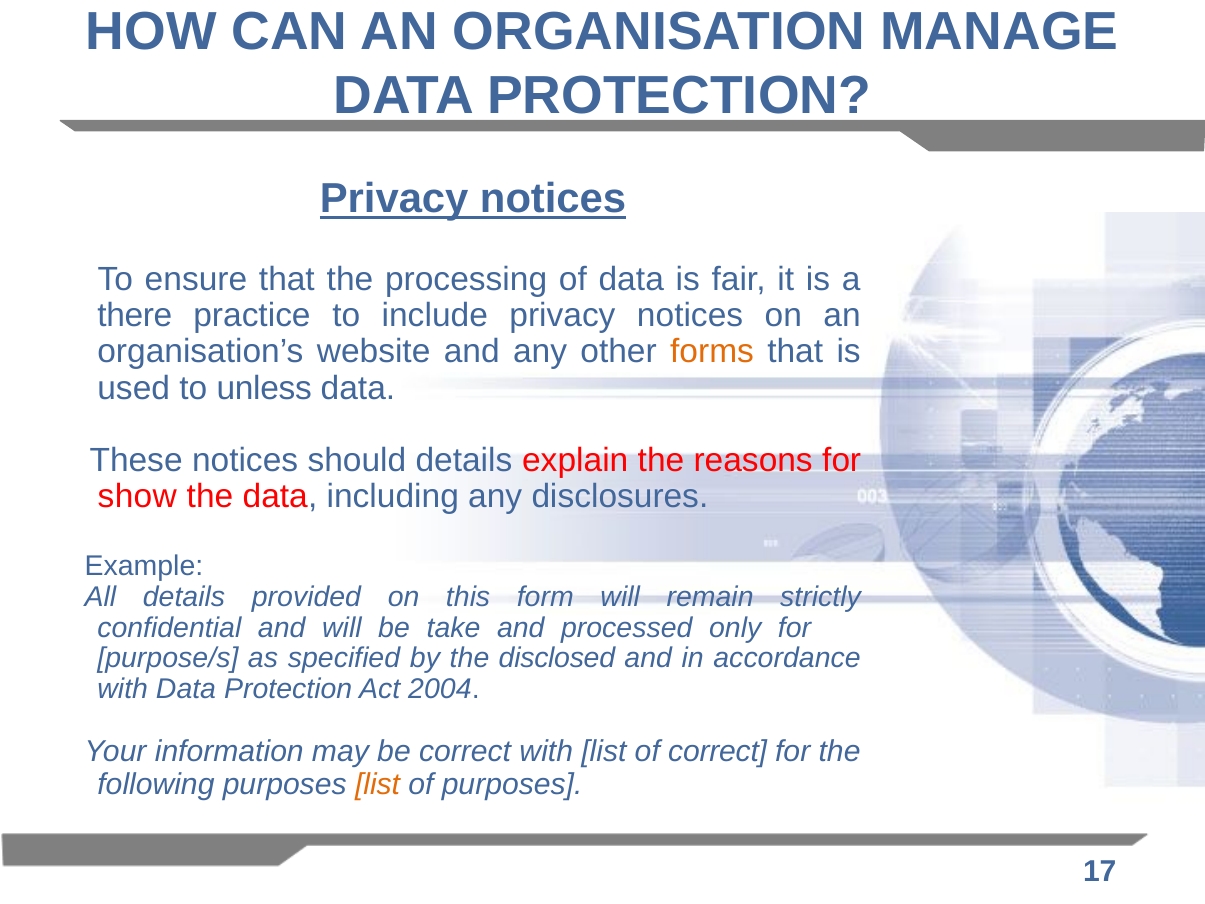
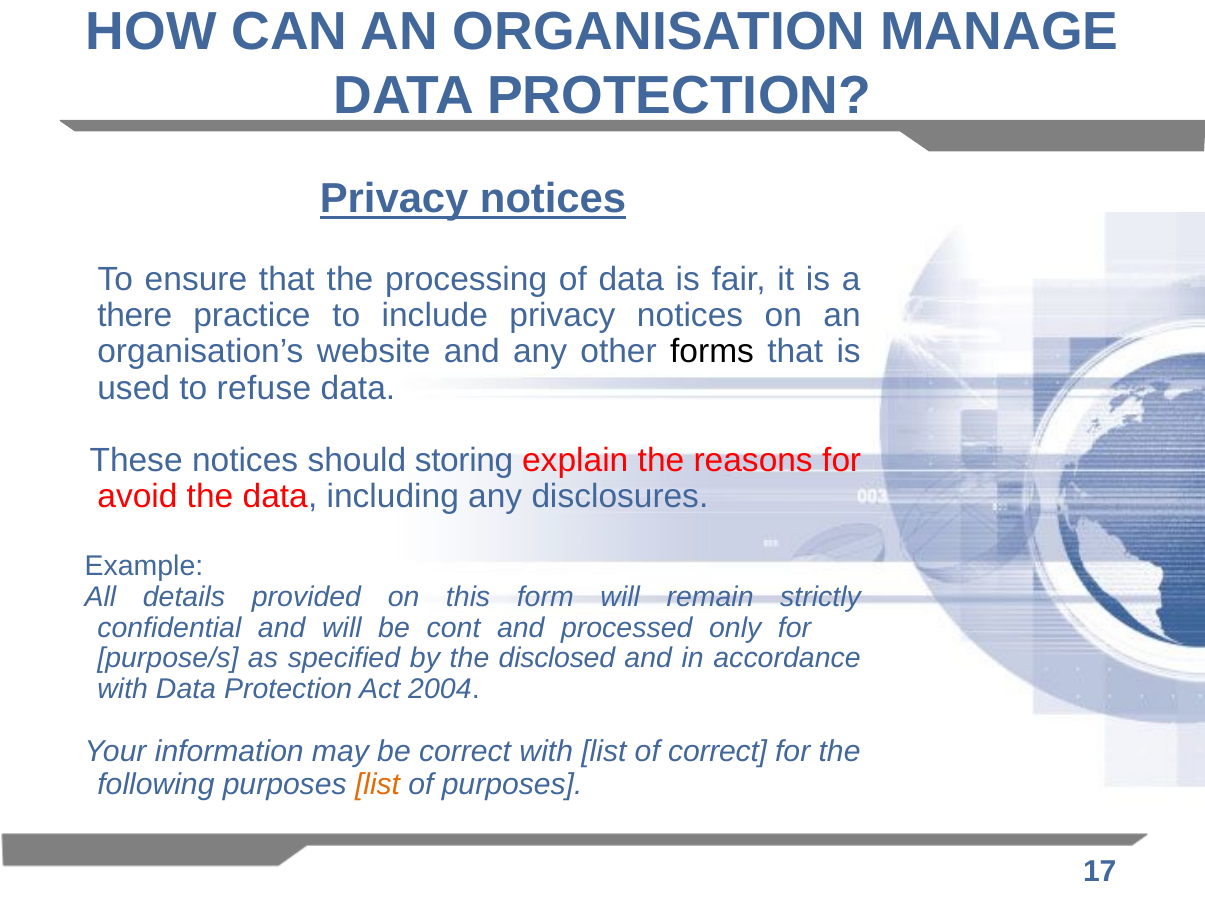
forms colour: orange -> black
unless: unless -> refuse
should details: details -> storing
show: show -> avoid
take: take -> cont
